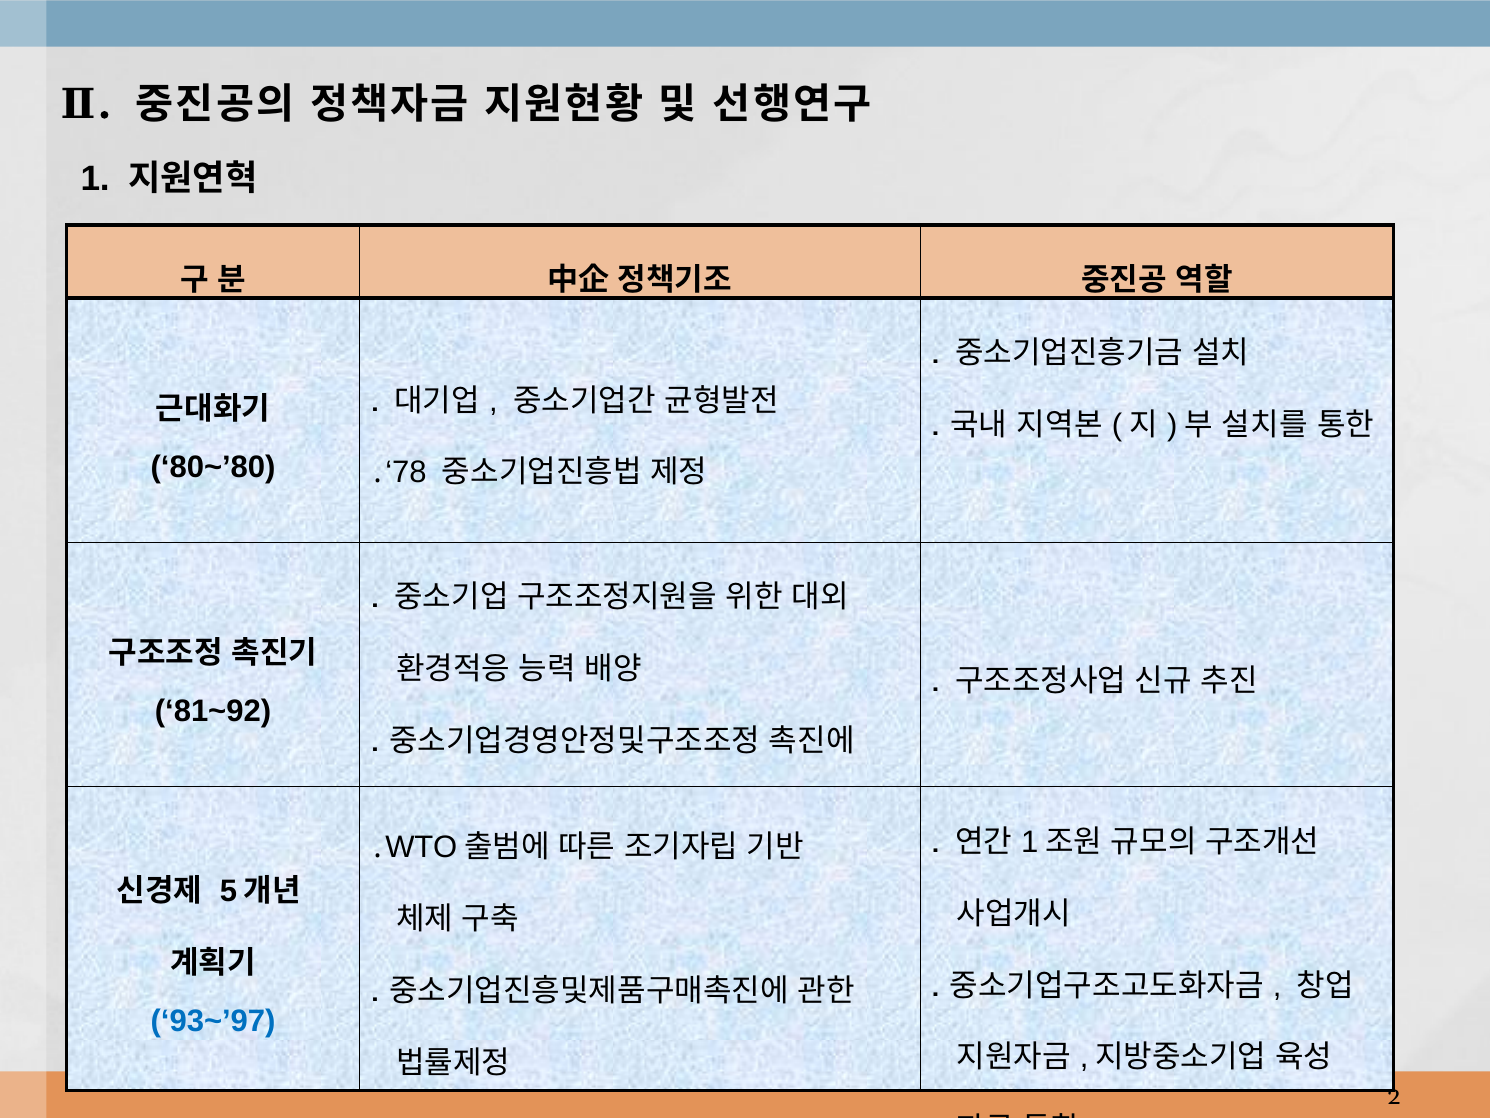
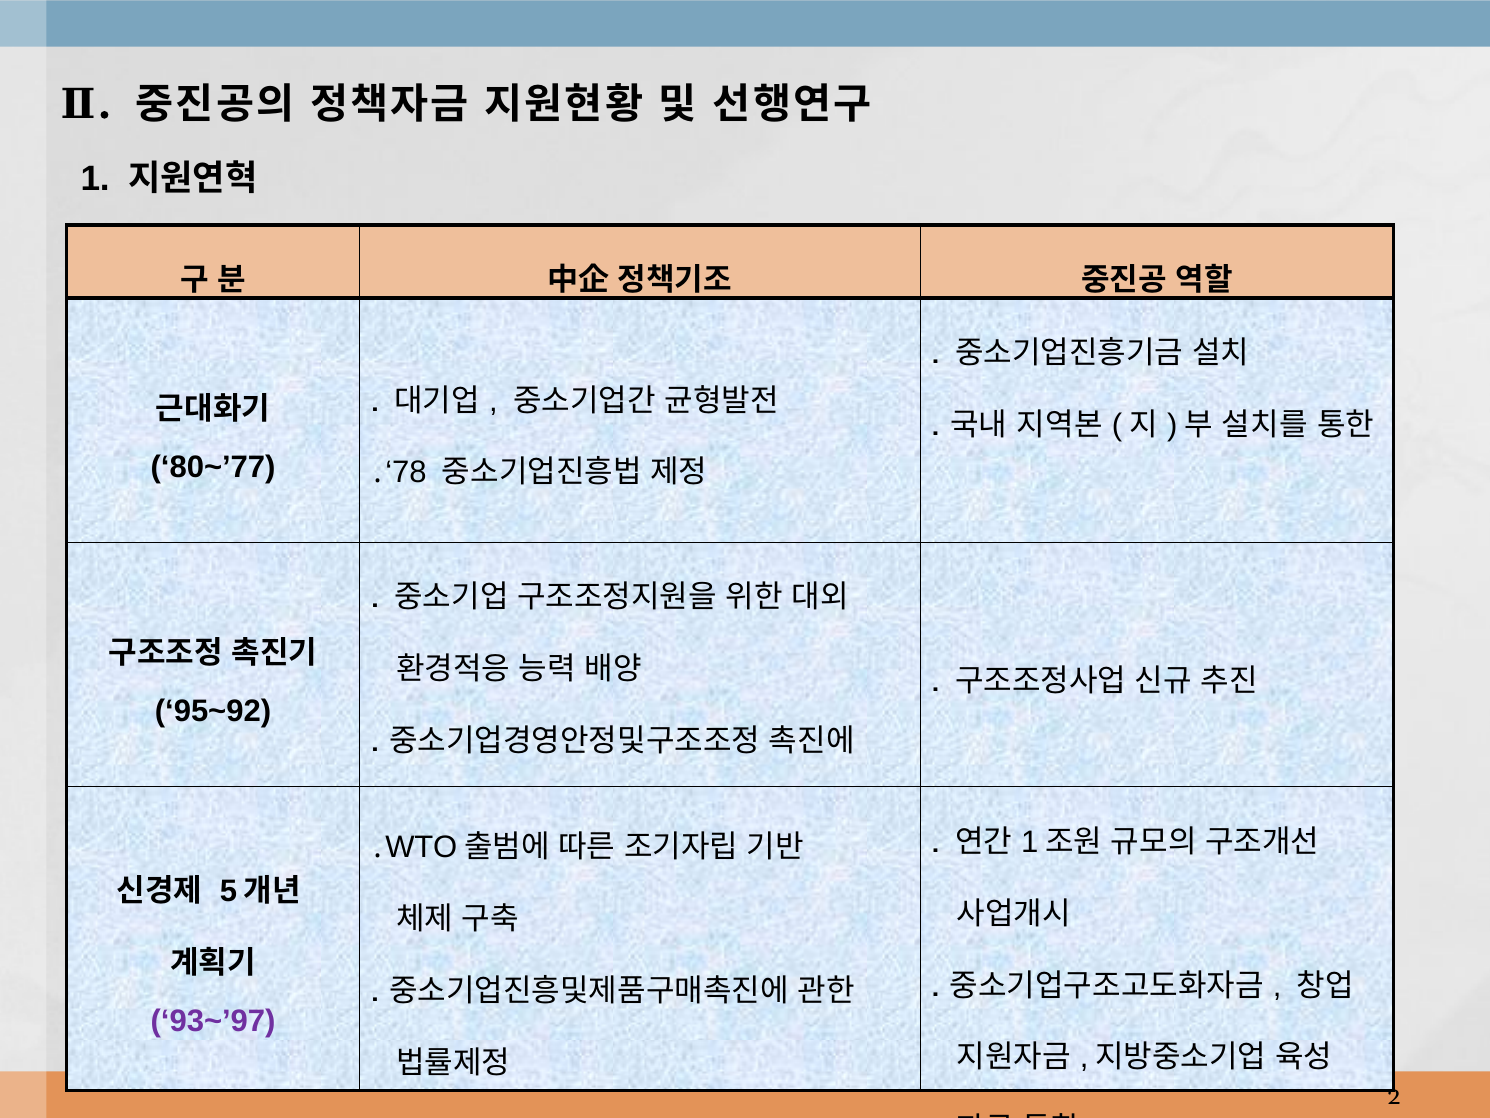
80~’80: 80~’80 -> 80~’77
81~92: 81~92 -> 95~92
93~’97 colour: blue -> purple
